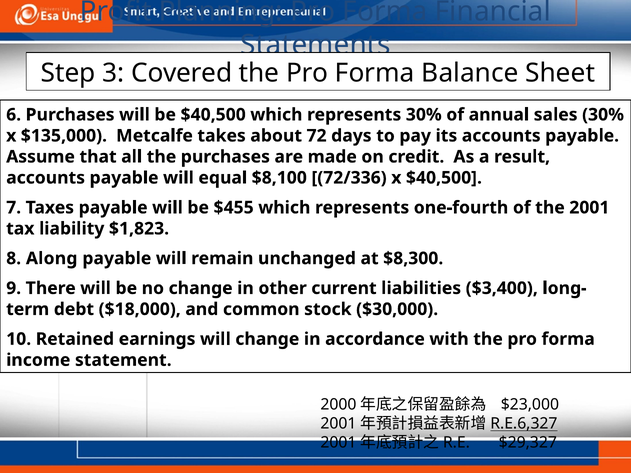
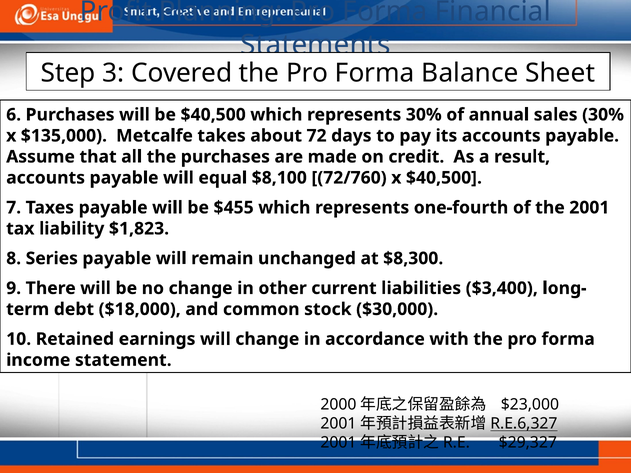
72/336: 72/336 -> 72/760
Along: Along -> Series
